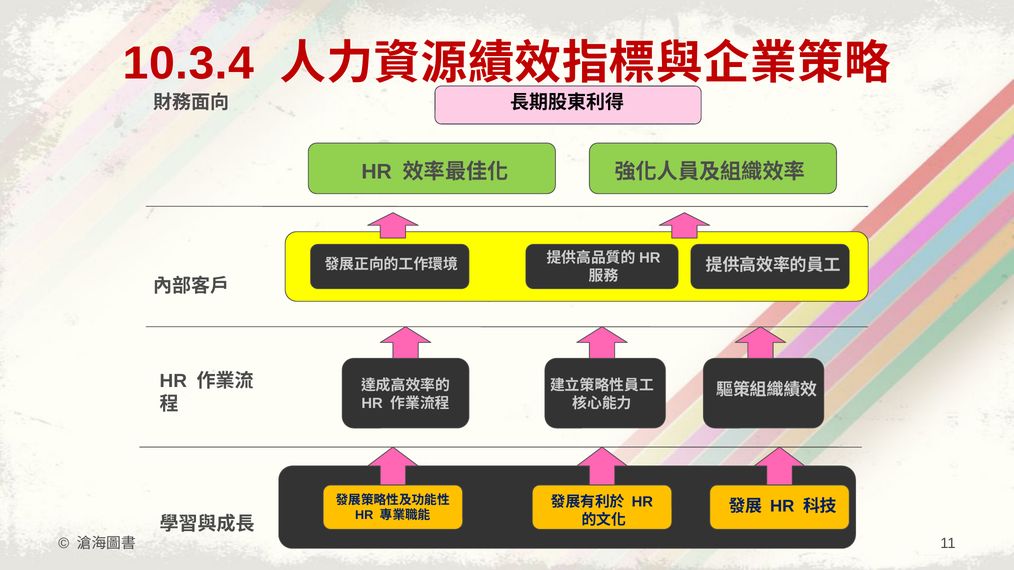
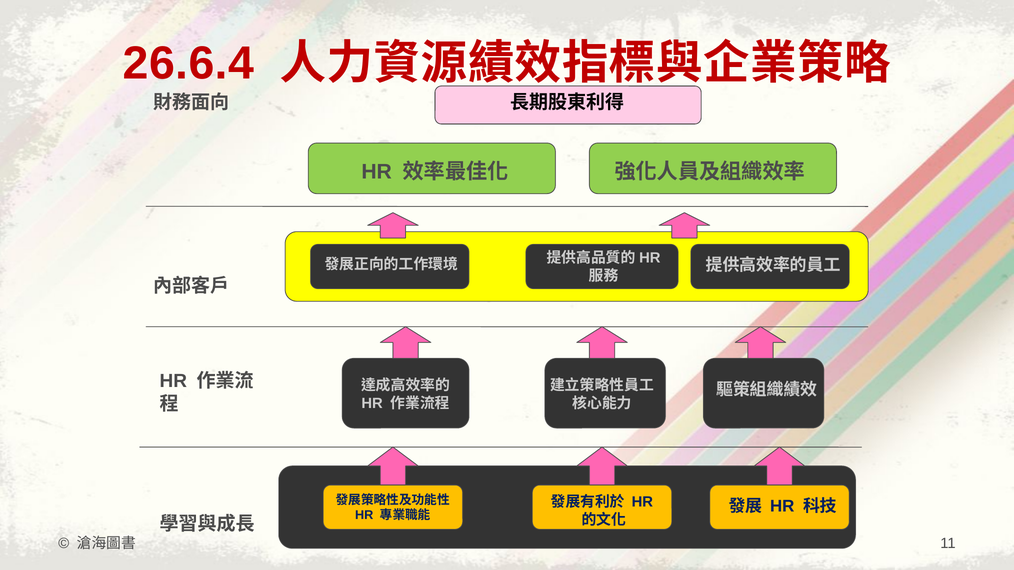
10.3.4: 10.3.4 -> 26.6.4
